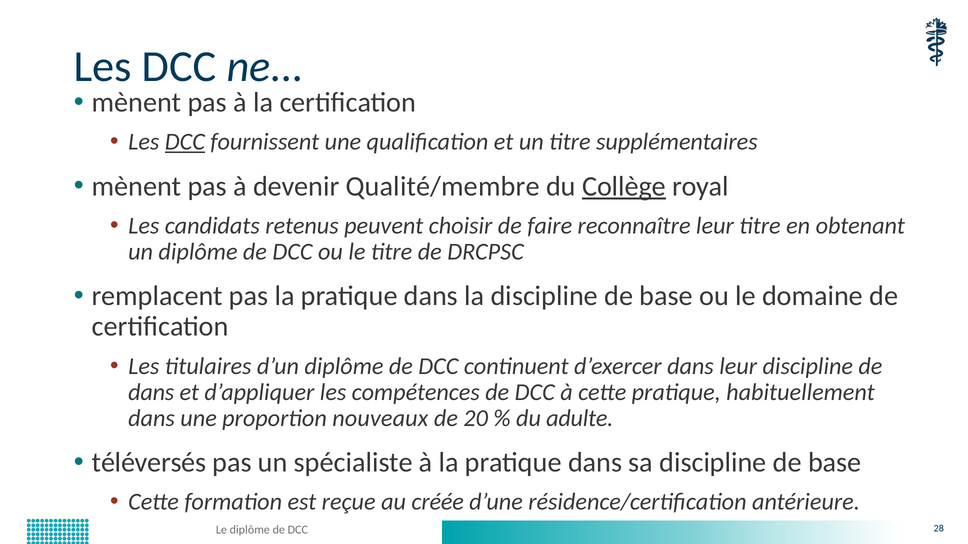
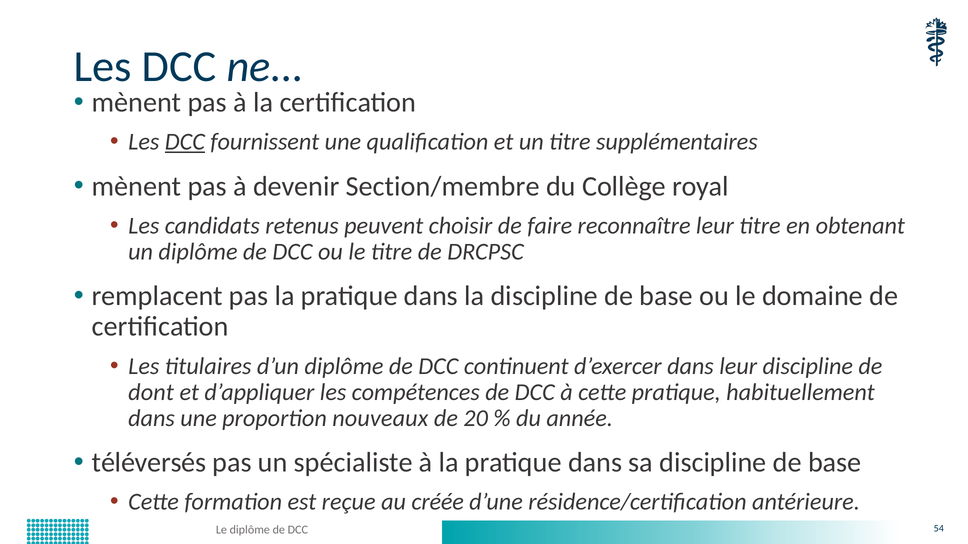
Qualité/membre: Qualité/membre -> Section/membre
Collège underline: present -> none
dans at (151, 392): dans -> dont
adulte: adulte -> année
28: 28 -> 54
